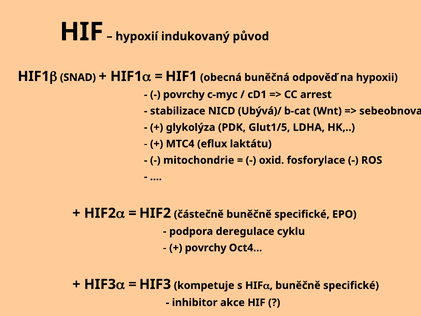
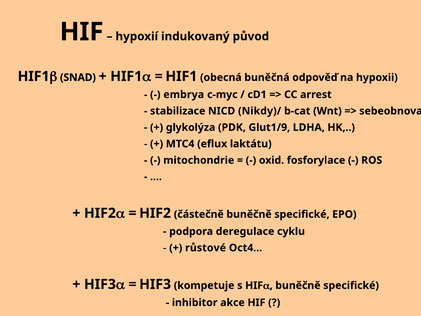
povrchy at (184, 95): povrchy -> embrya
Ubývá)/: Ubývá)/ -> Nikdy)/
Glut1/5: Glut1/5 -> Glut1/9
povrchy at (206, 248): povrchy -> růstové
